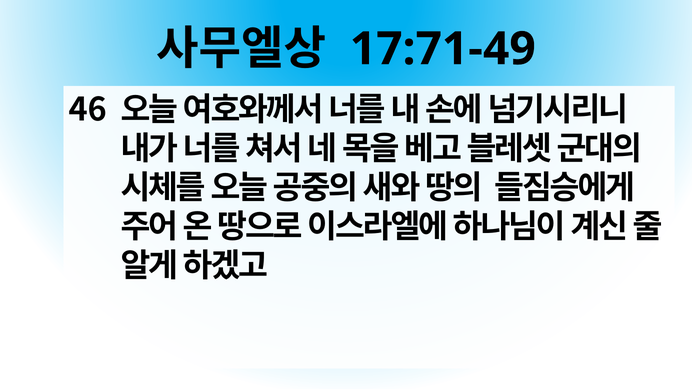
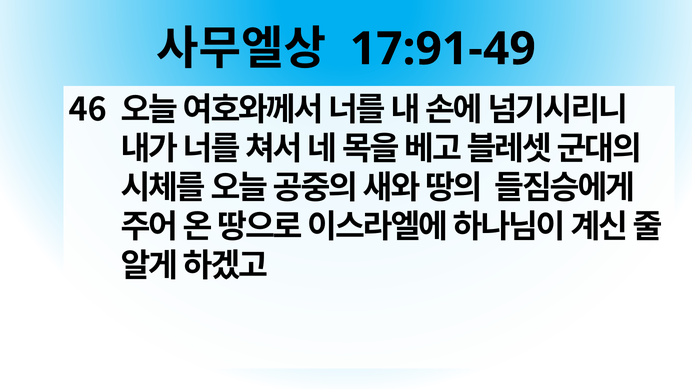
17:71-49: 17:71-49 -> 17:91-49
